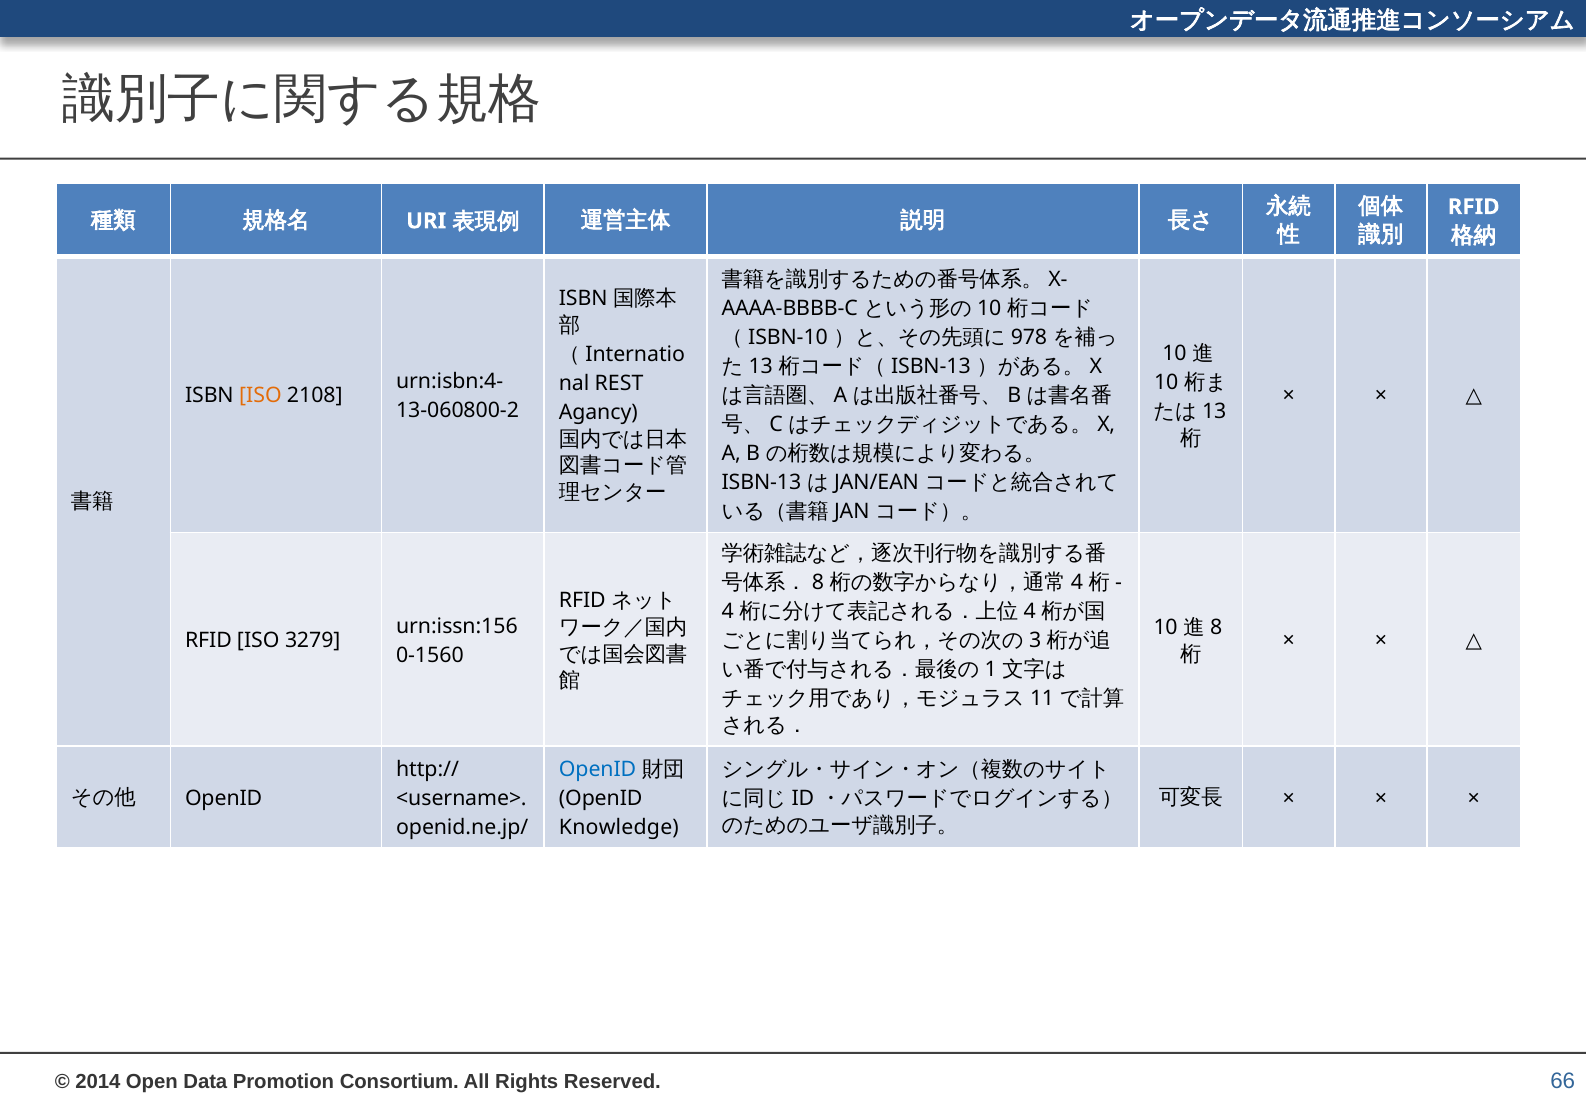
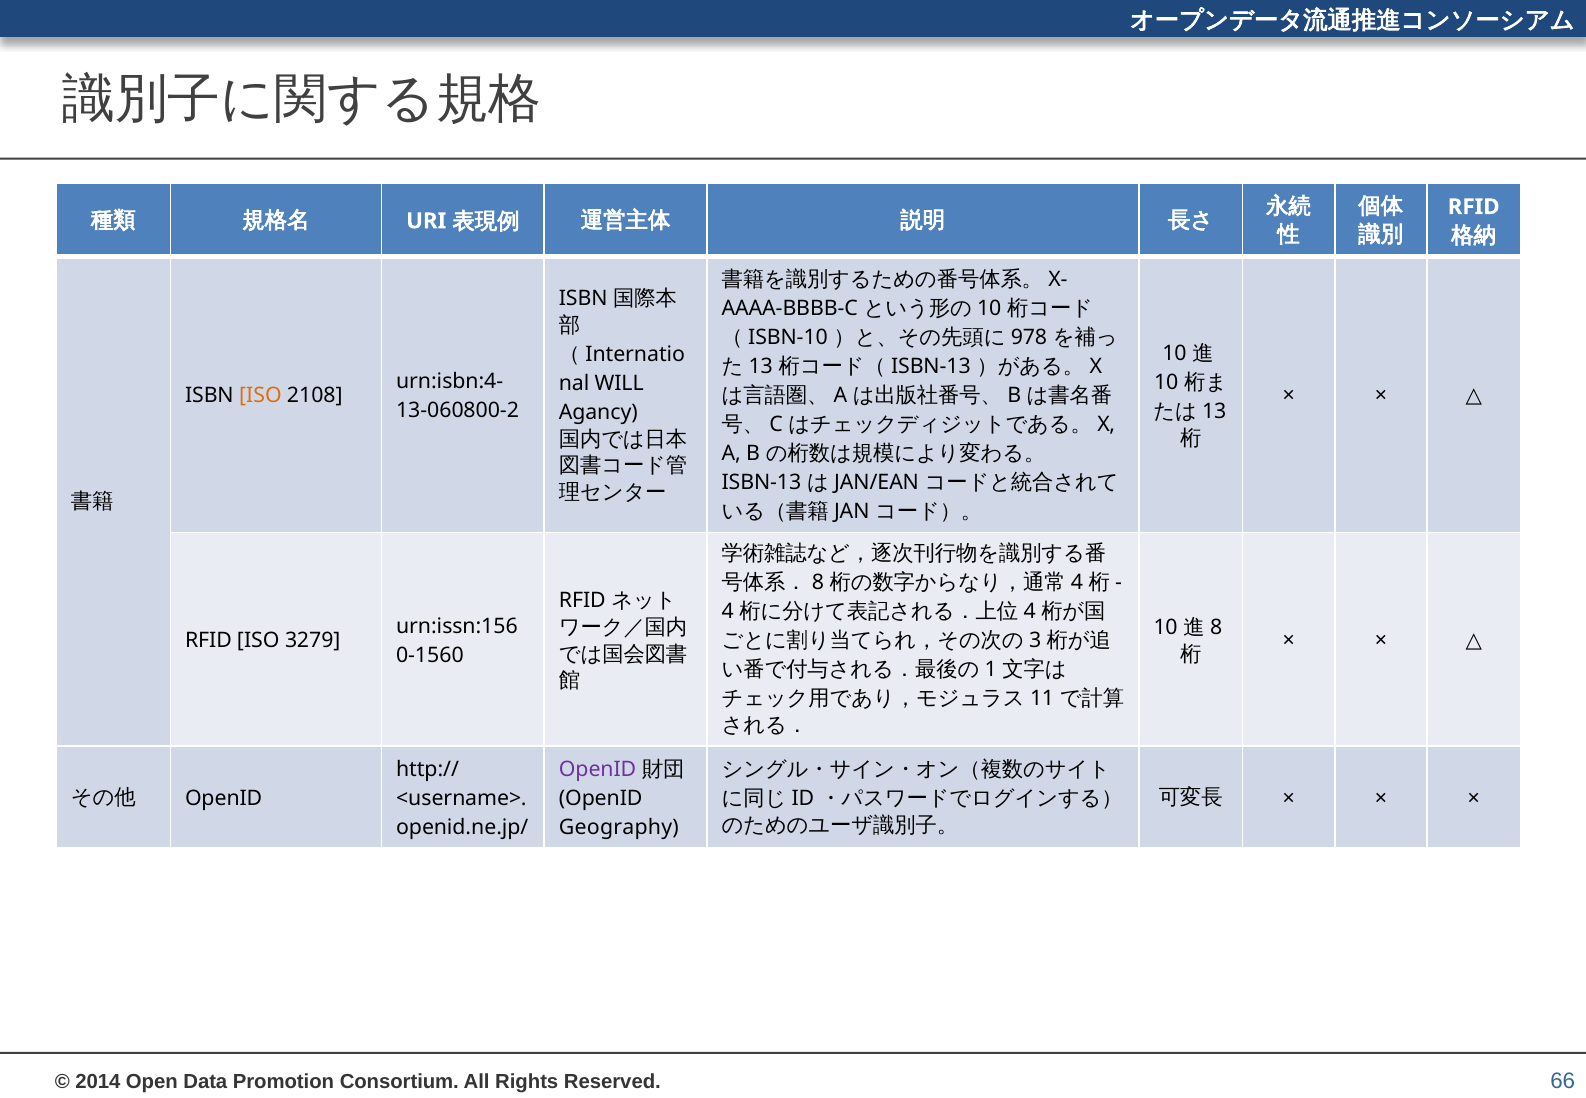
REST: REST -> WILL
OpenID at (598, 769) colour: blue -> purple
Knowledge: Knowledge -> Geography
